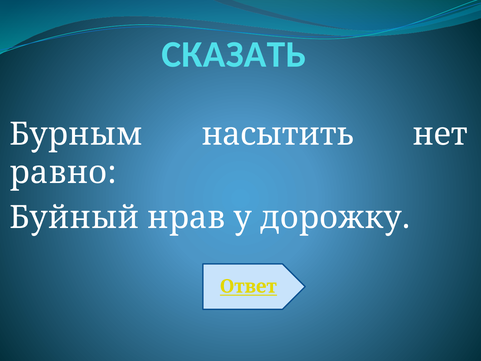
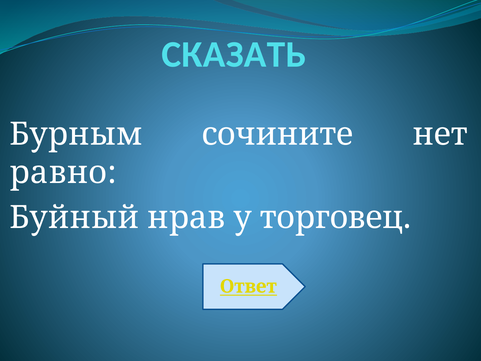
насытить: насытить -> сочините
дорожку: дорожку -> торговец
